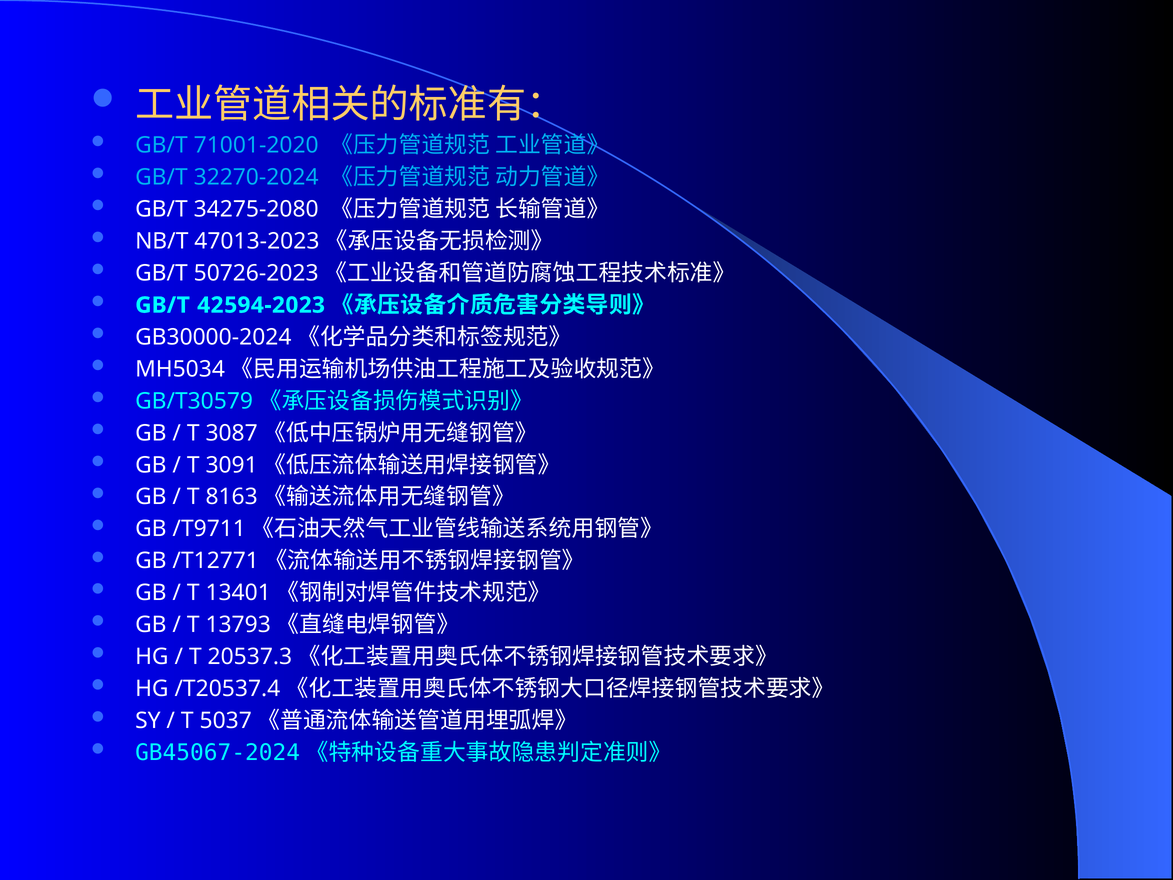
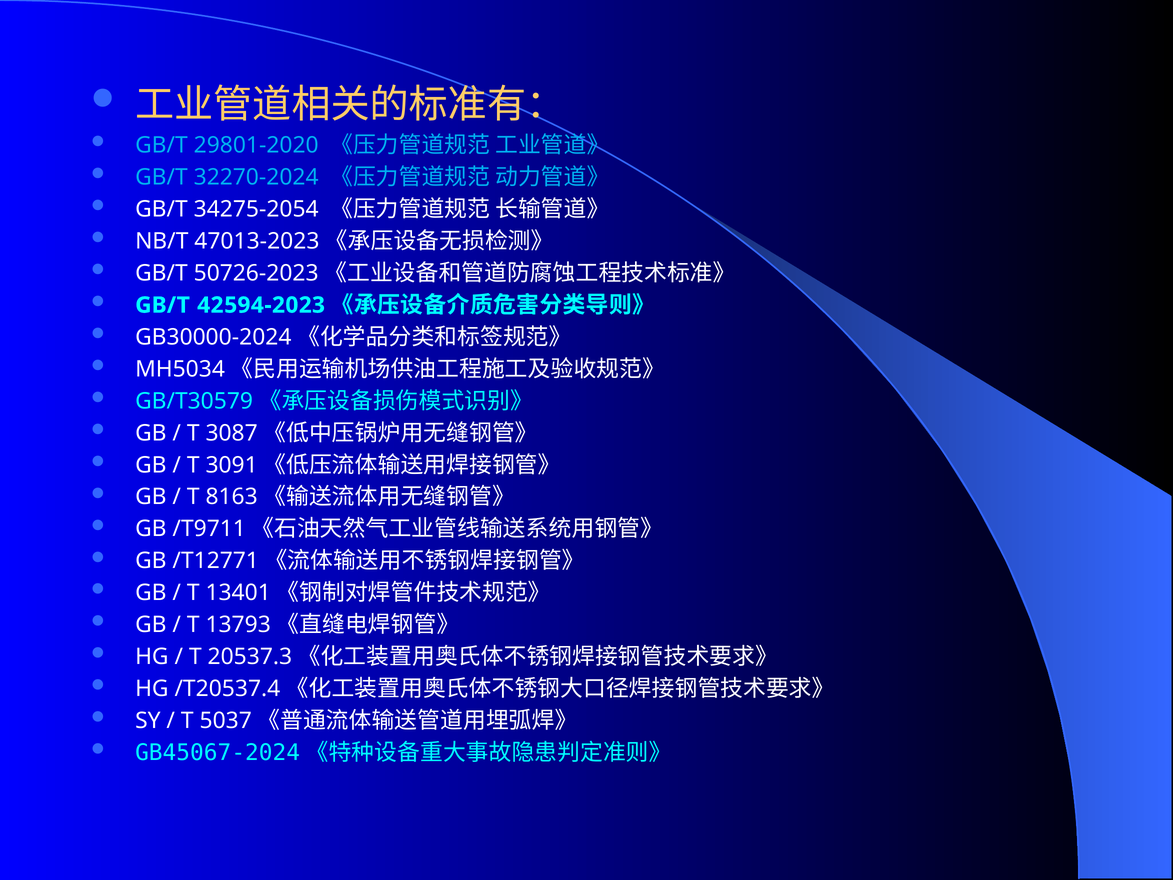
71001-2020: 71001-2020 -> 29801-2020
34275-2080: 34275-2080 -> 34275-2054
